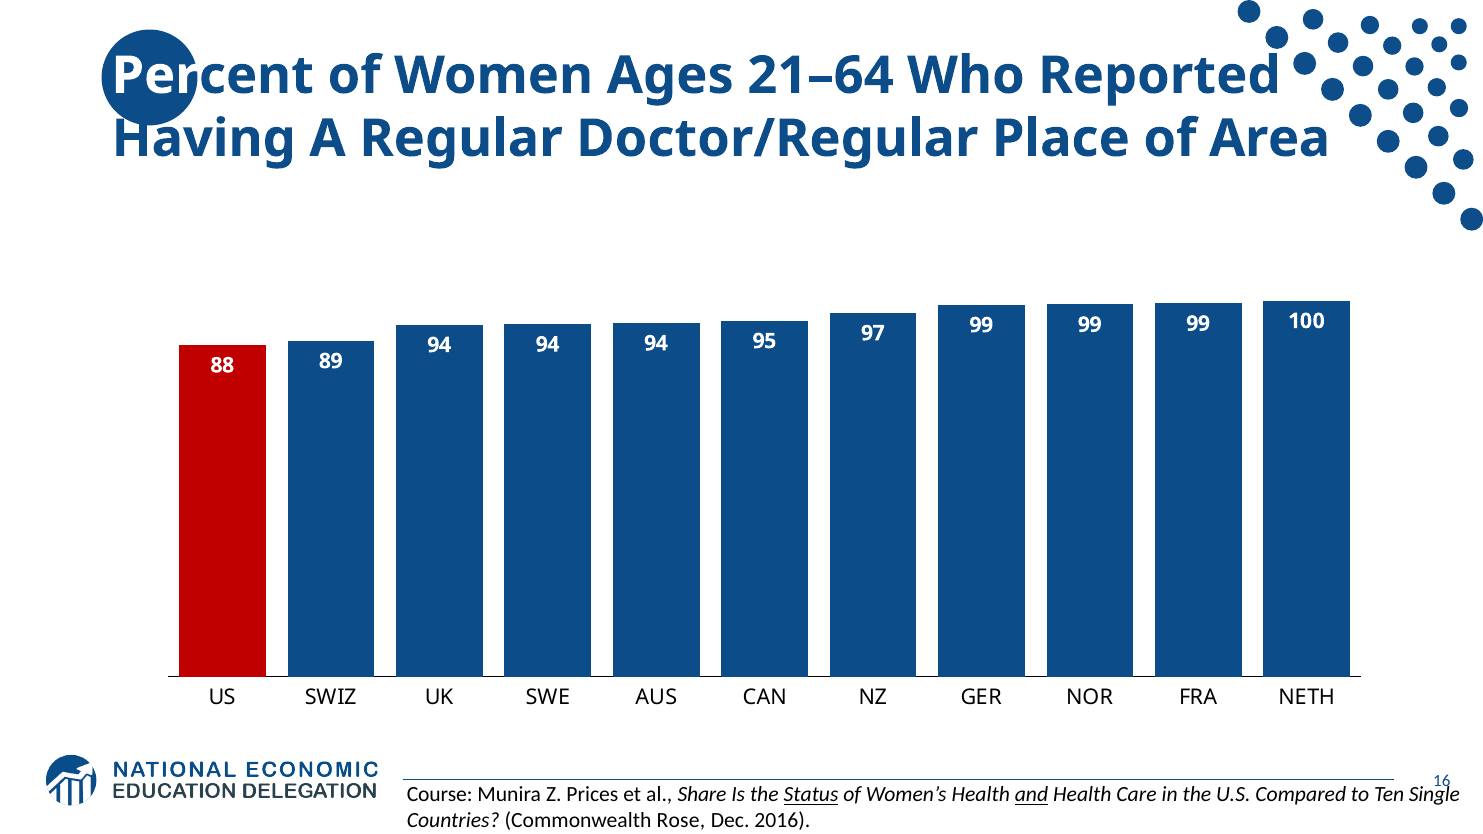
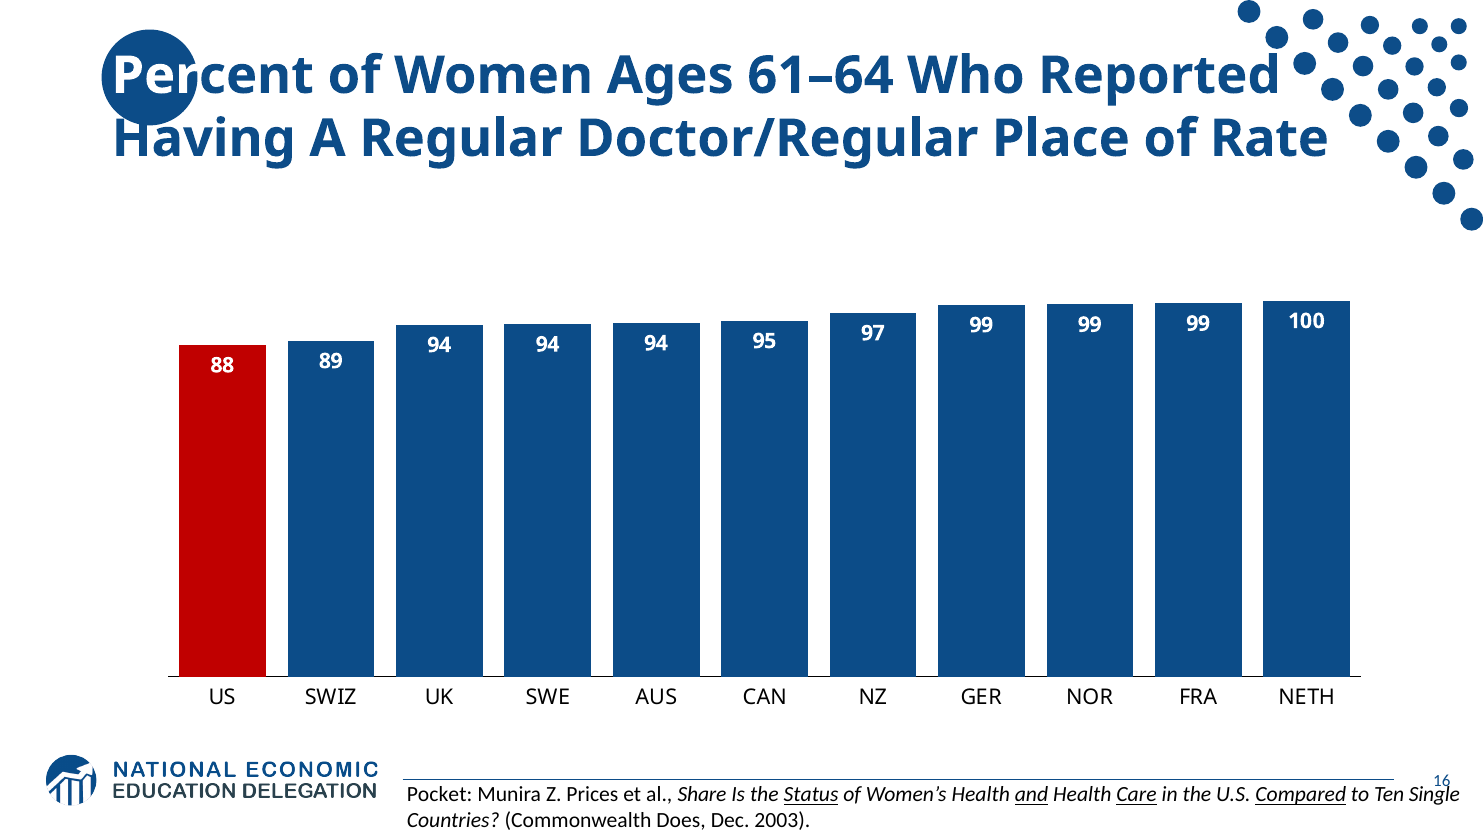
21–64: 21–64 -> 61–64
Area: Area -> Rate
Course: Course -> Pocket
Care underline: none -> present
Compared underline: none -> present
Rose: Rose -> Does
2016: 2016 -> 2003
